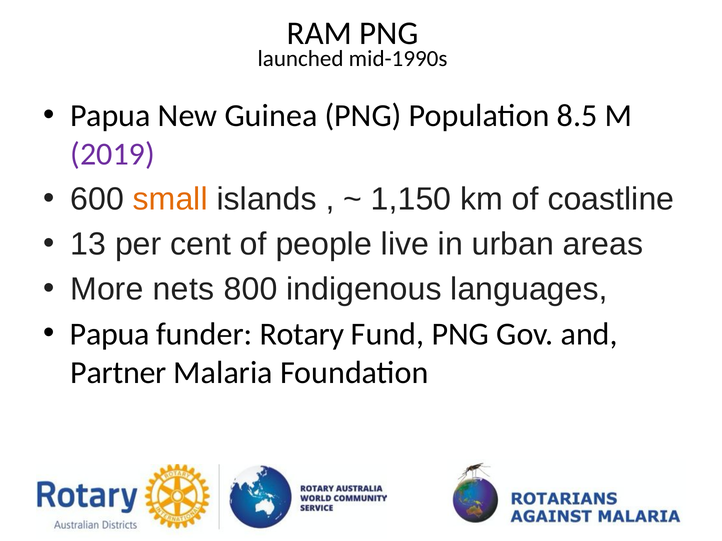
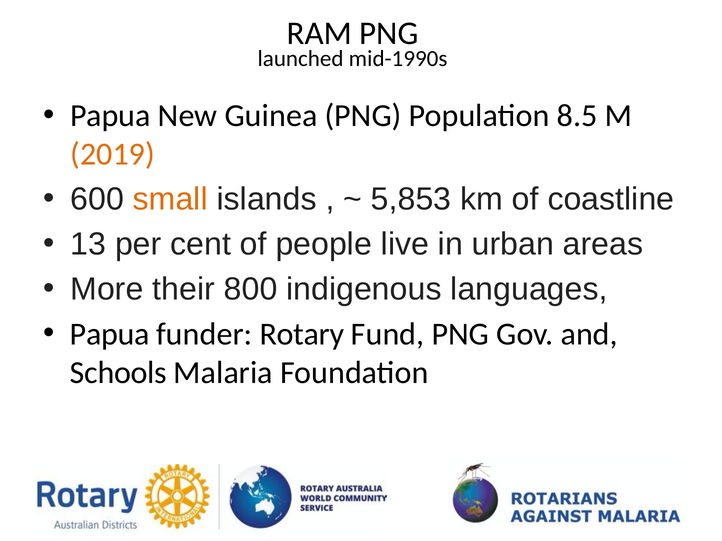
2019 colour: purple -> orange
1,150: 1,150 -> 5,853
nets: nets -> their
Partner: Partner -> Schools
